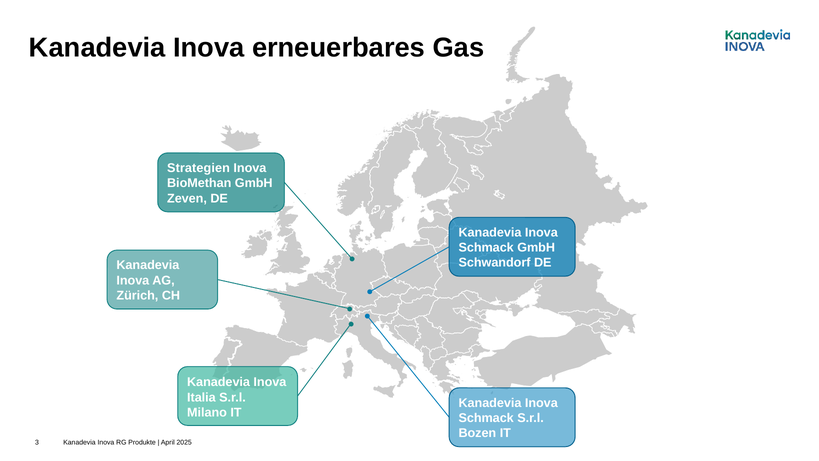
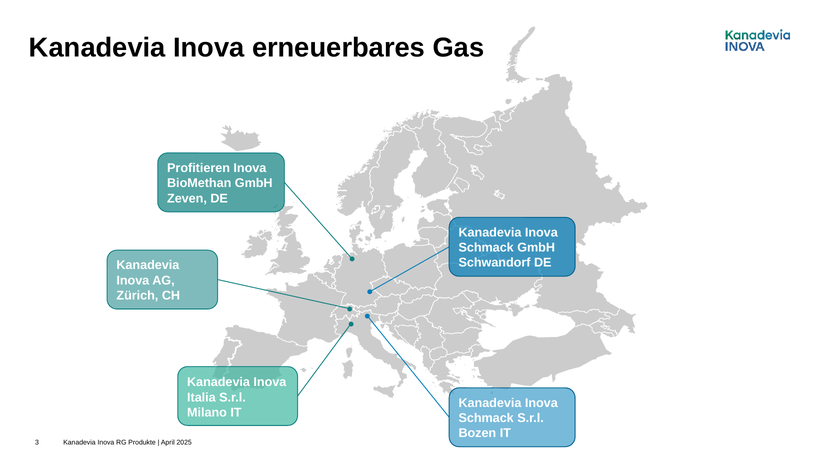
Strategien: Strategien -> Profitieren
